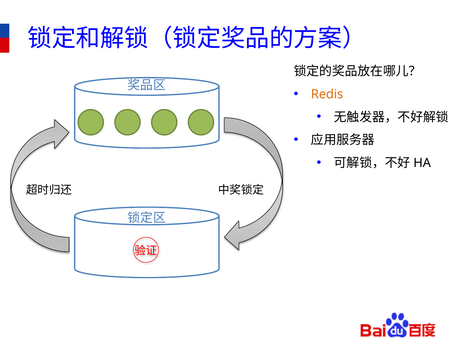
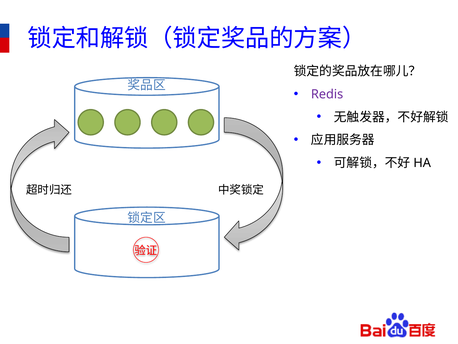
Redis colour: orange -> purple
